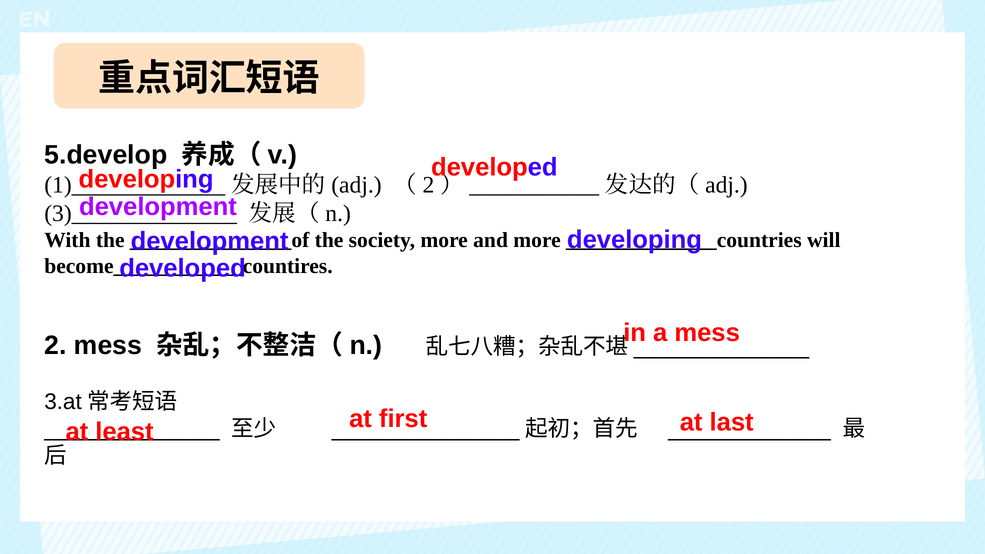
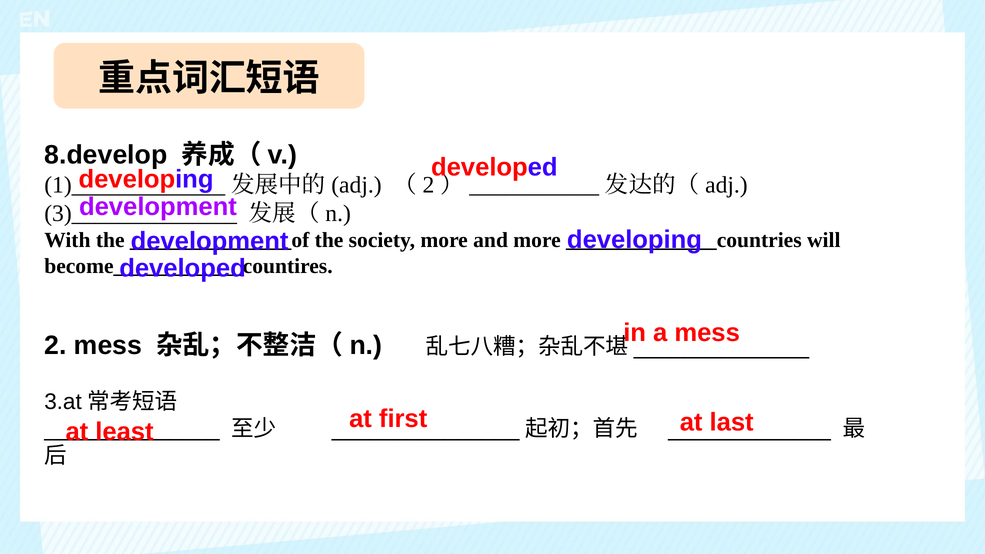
5.develop: 5.develop -> 8.develop
